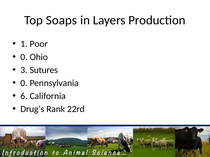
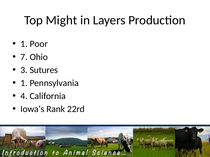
Soaps: Soaps -> Might
0 at (24, 57): 0 -> 7
0 at (24, 83): 0 -> 1
6: 6 -> 4
Drug’s: Drug’s -> Iowa’s
